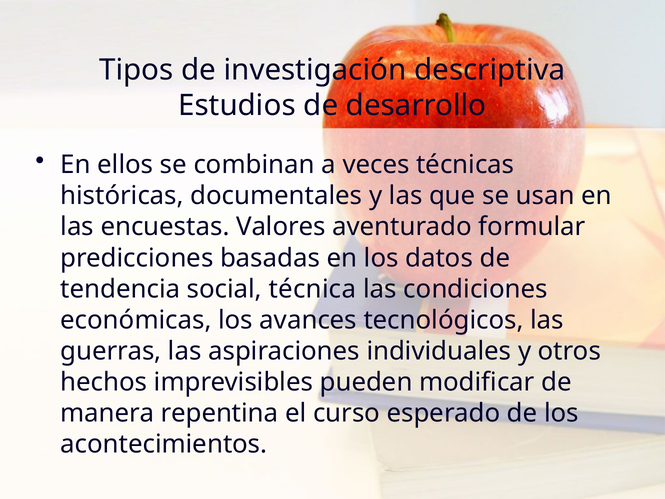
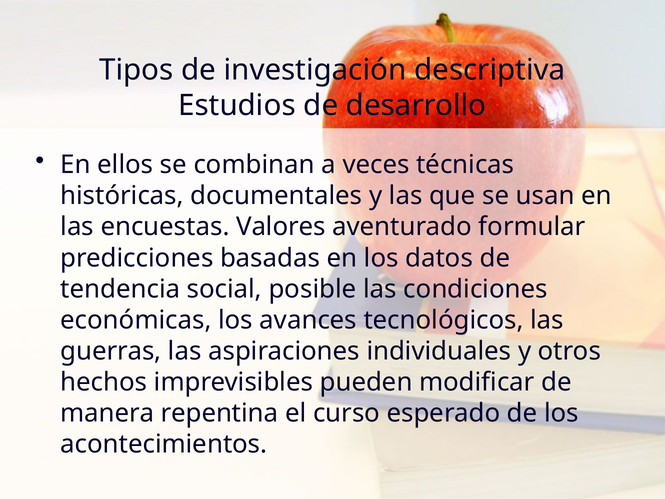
técnica: técnica -> posible
